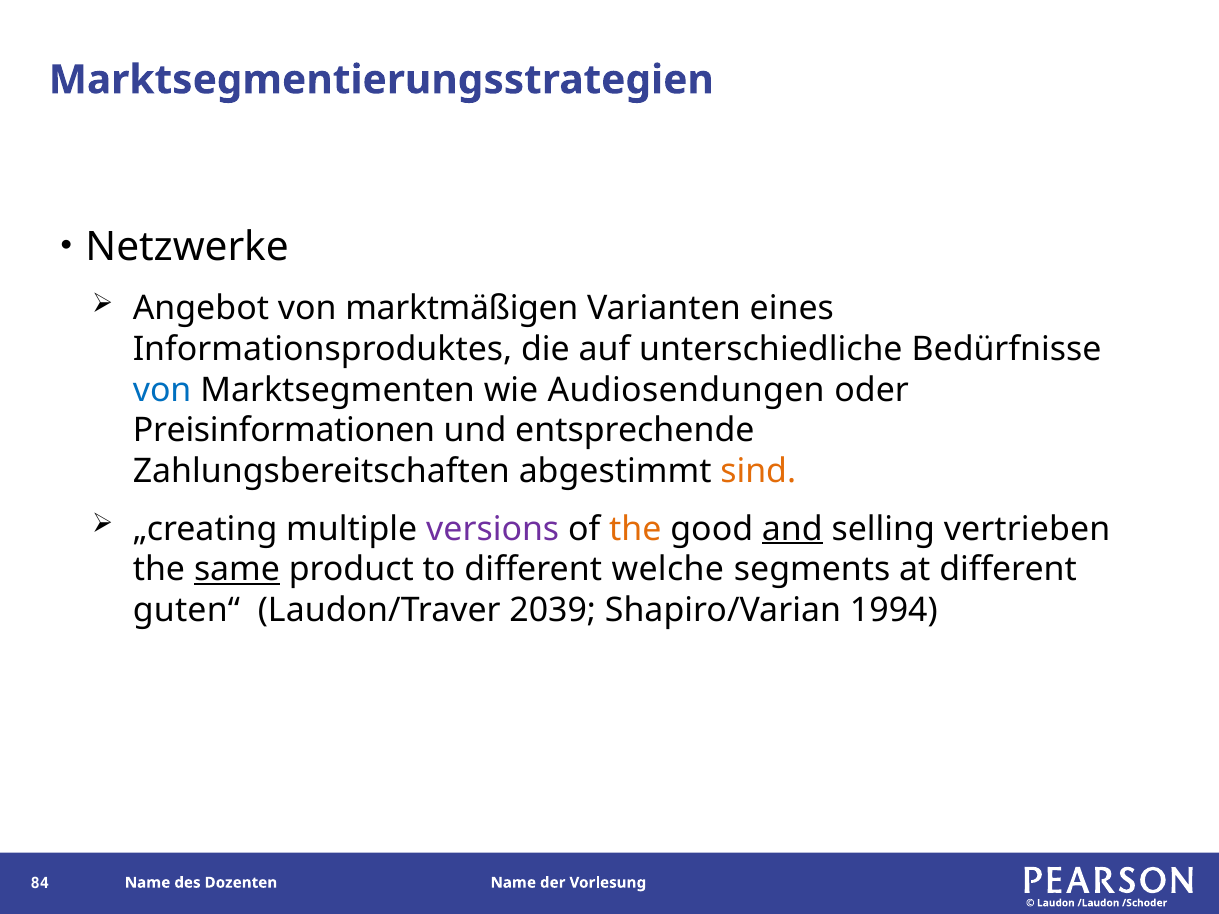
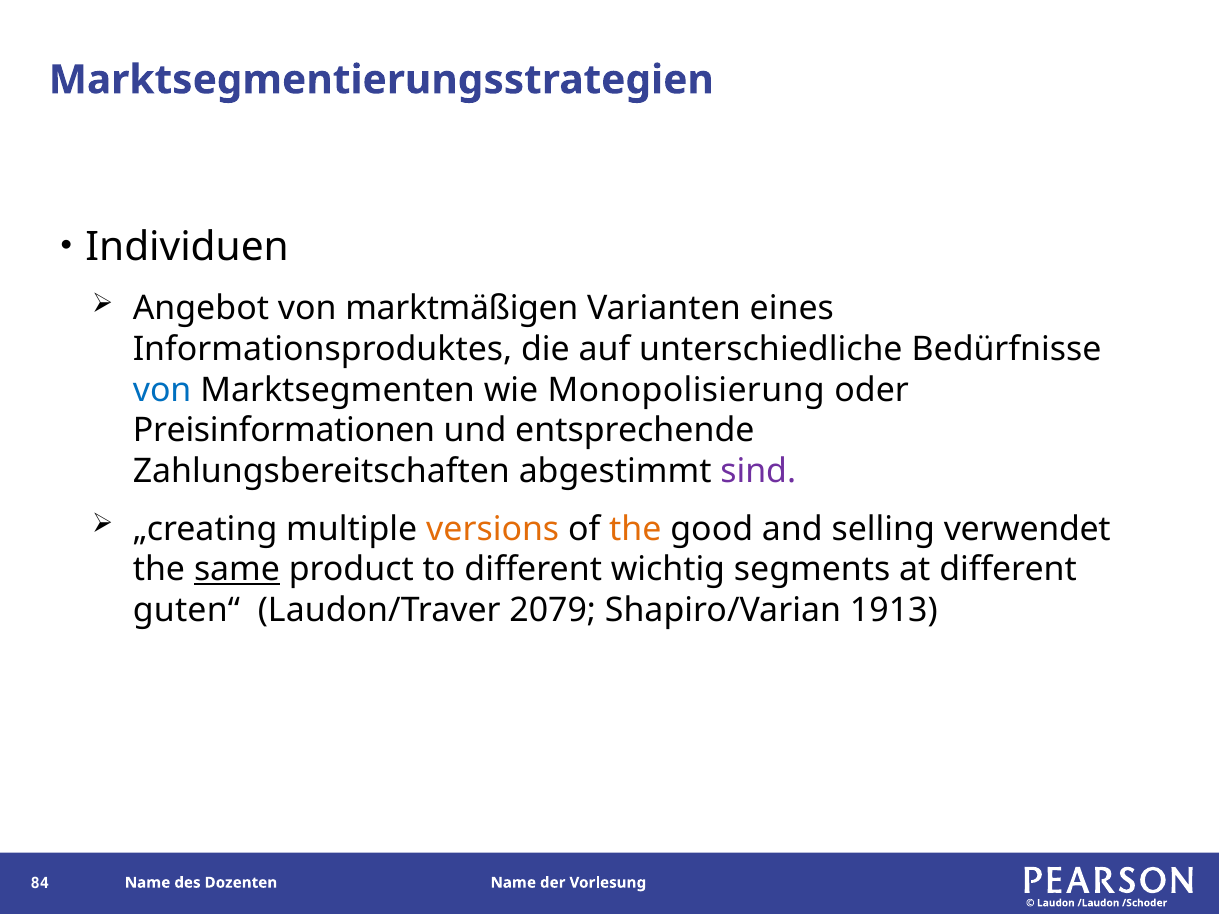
Netzwerke: Netzwerke -> Individuen
Audiosendungen: Audiosendungen -> Monopolisierung
sind colour: orange -> purple
versions colour: purple -> orange
and underline: present -> none
vertrieben: vertrieben -> verwendet
welche: welche -> wichtig
2039: 2039 -> 2079
1994: 1994 -> 1913
